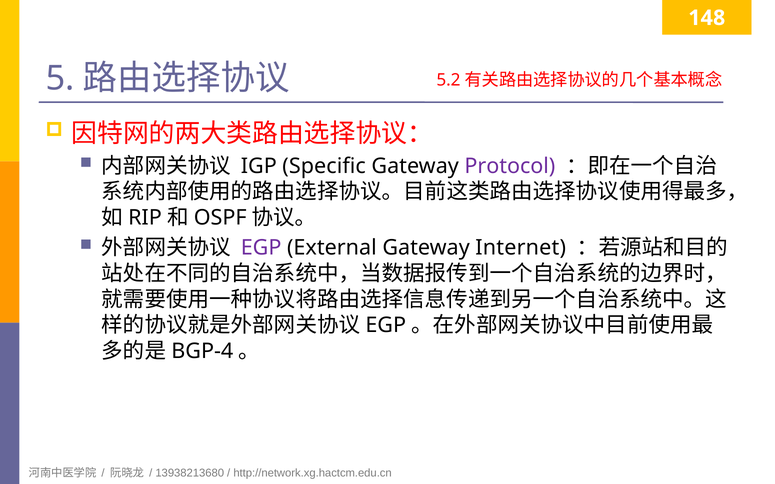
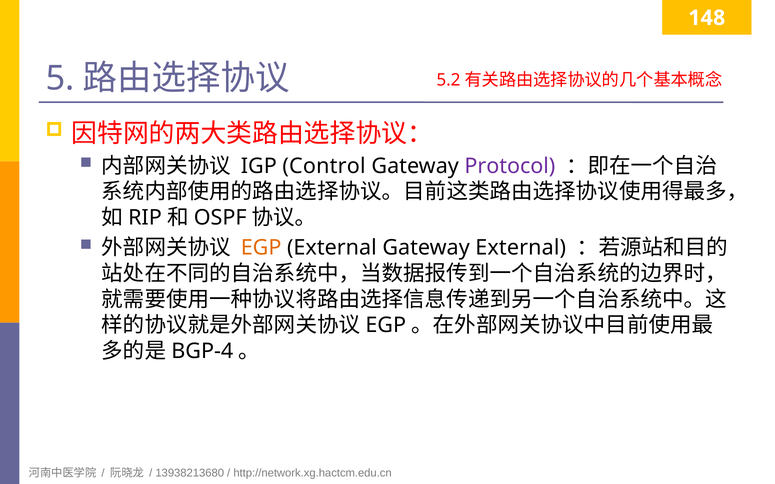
Specific: Specific -> Control
EGP at (261, 248) colour: purple -> orange
Gateway Internet: Internet -> External
